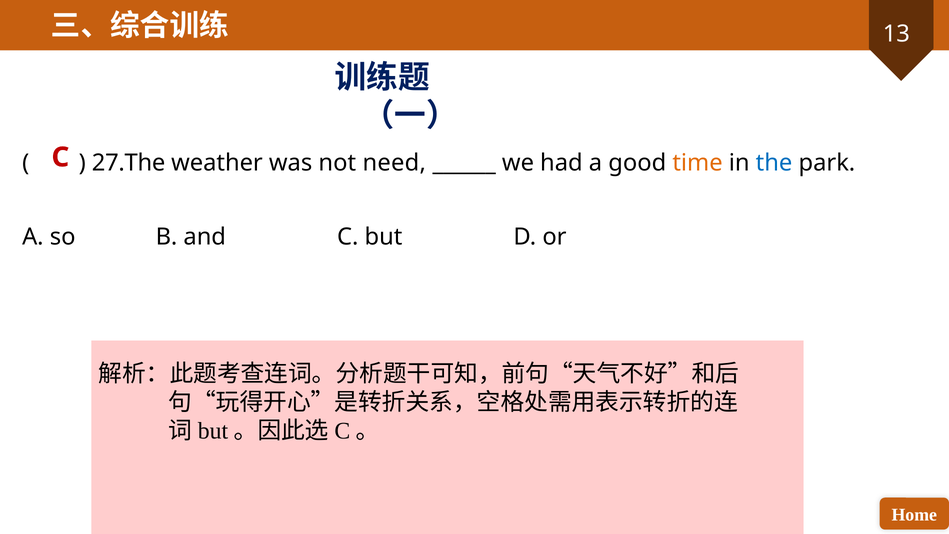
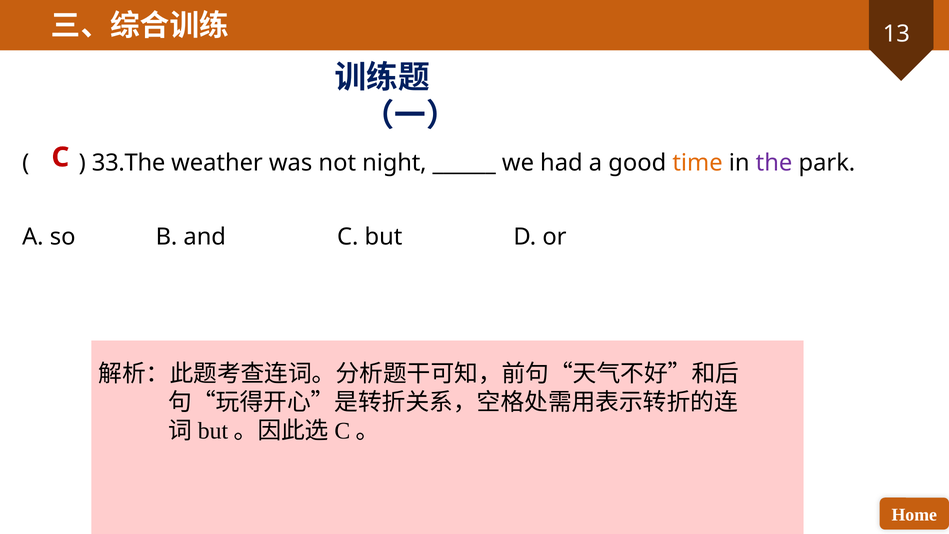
27.The: 27.The -> 33.The
need: need -> night
the colour: blue -> purple
